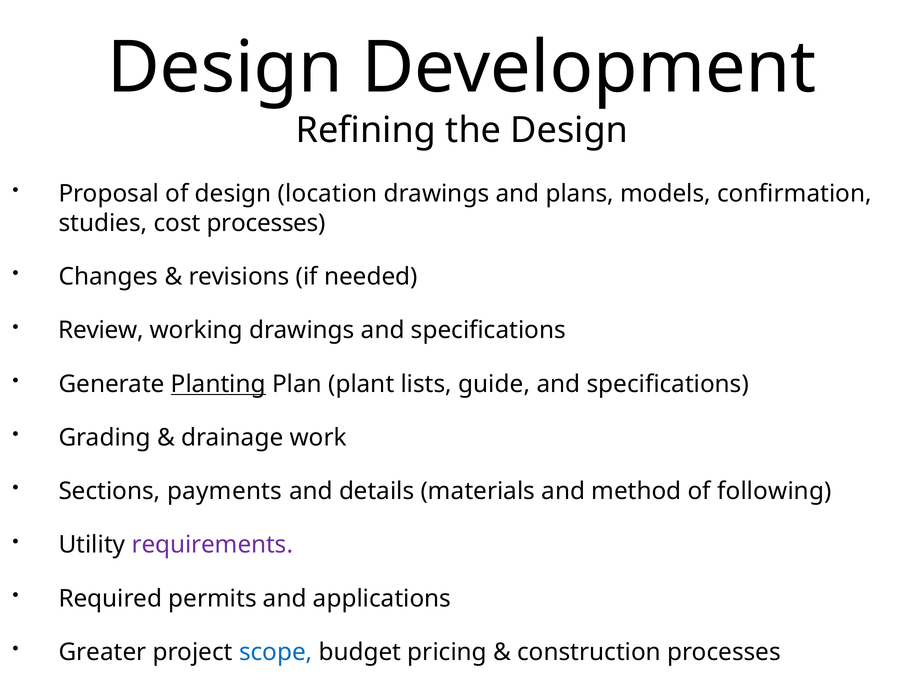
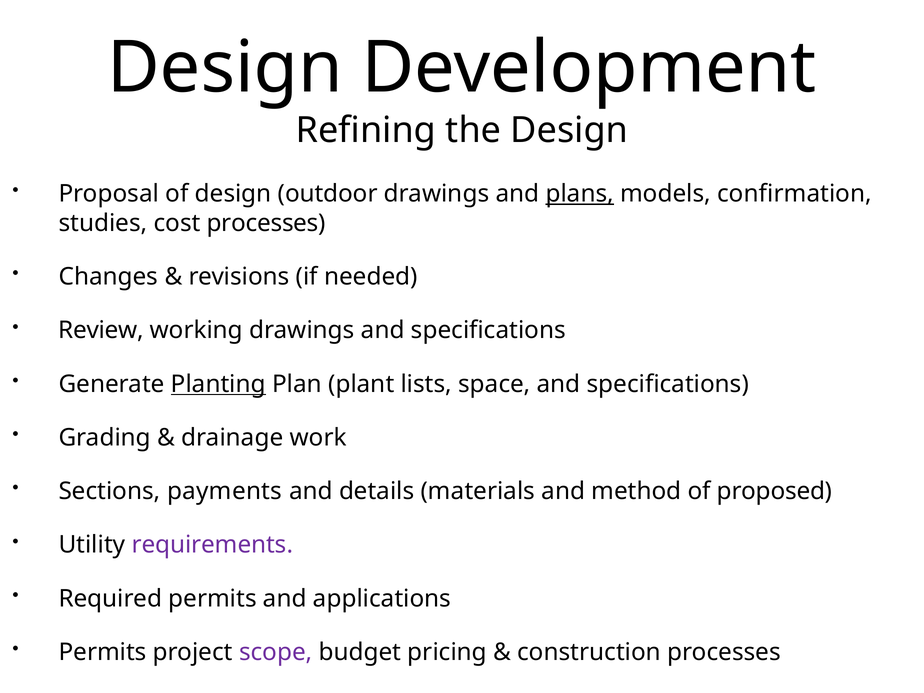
location: location -> outdoor
plans underline: none -> present
guide: guide -> space
following: following -> proposed
Greater at (103, 652): Greater -> Permits
scope colour: blue -> purple
